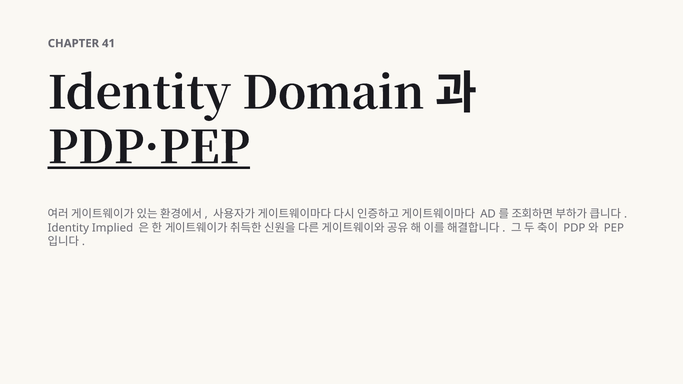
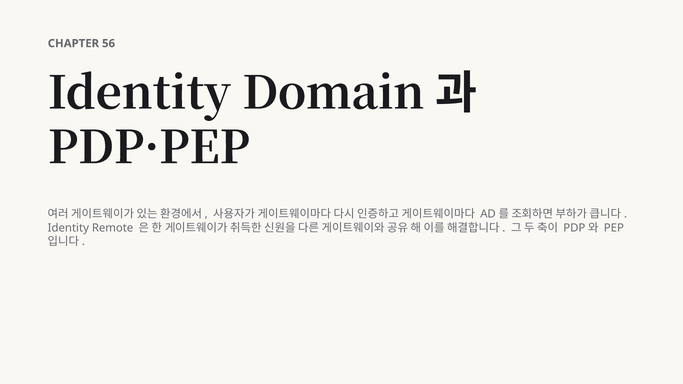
41: 41 -> 56
PDP·PEP underline: present -> none
Implied: Implied -> Remote
